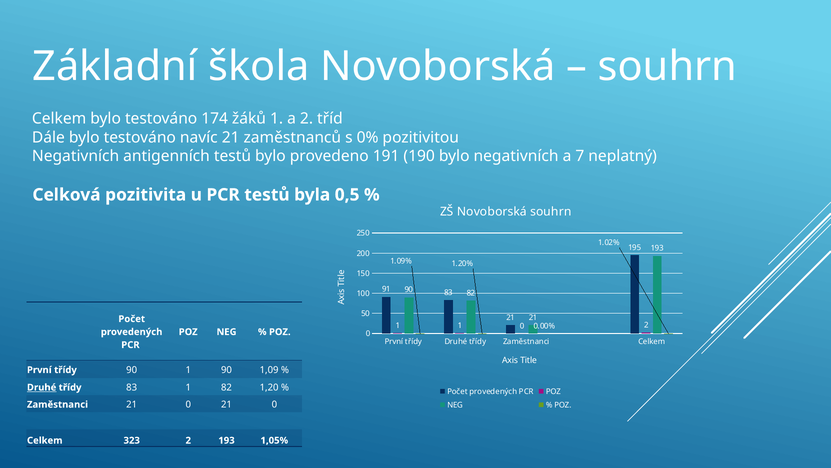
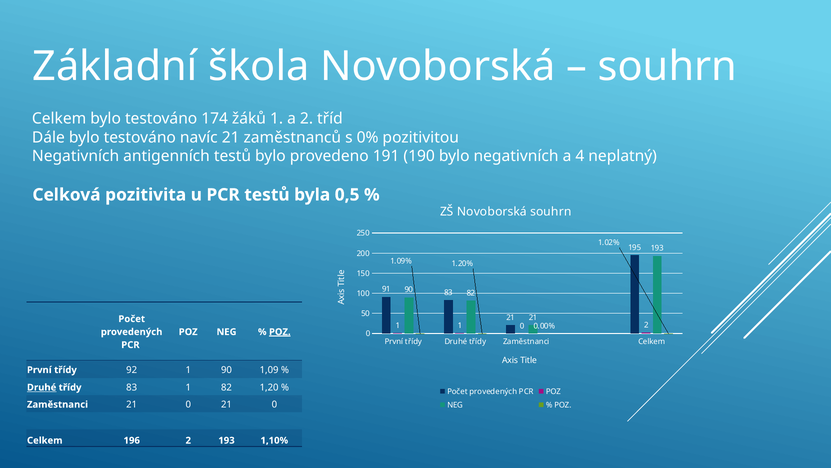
7: 7 -> 4
POZ at (280, 332) underline: none -> present
třídy 90: 90 -> 92
323: 323 -> 196
1,05%: 1,05% -> 1,10%
